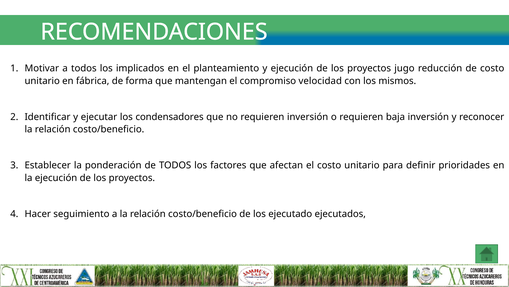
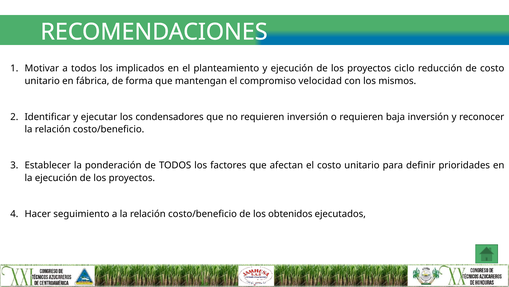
jugo: jugo -> ciclo
ejecutado: ejecutado -> obtenidos
